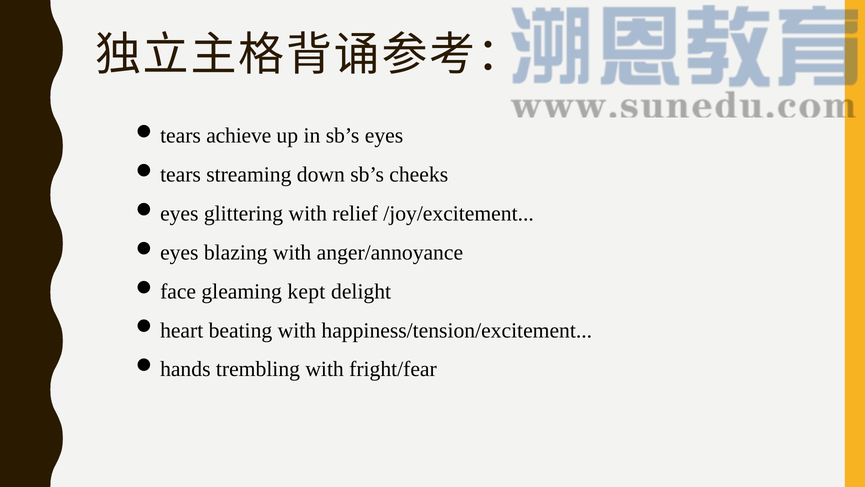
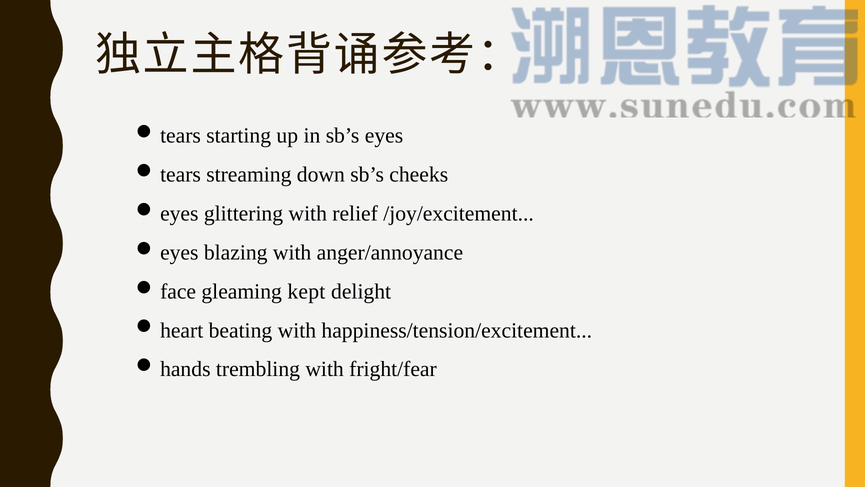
achieve: achieve -> starting
